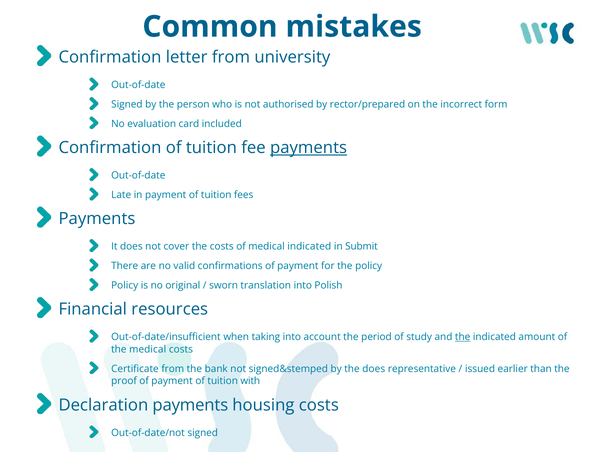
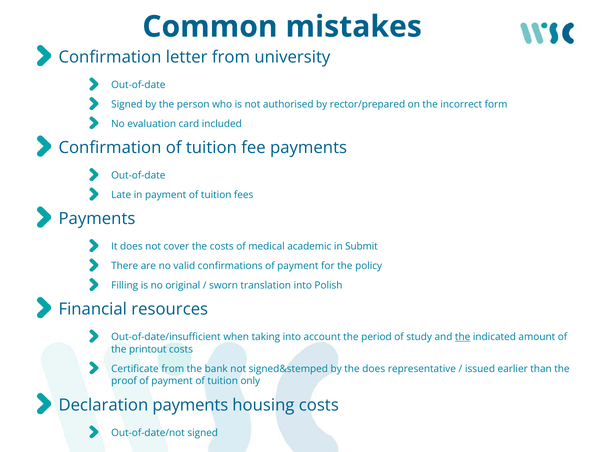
payments at (309, 148) underline: present -> none
medical indicated: indicated -> academic
Policy at (125, 285): Policy -> Filling
the medical: medical -> printout
with: with -> only
